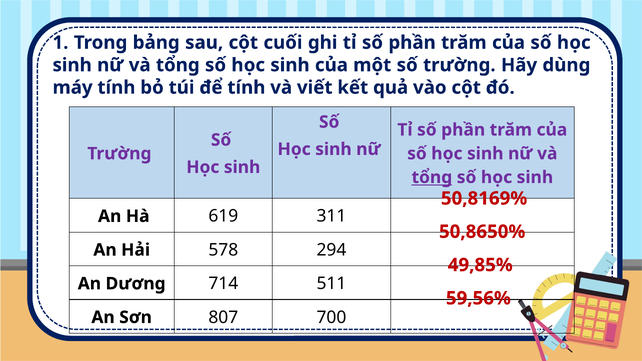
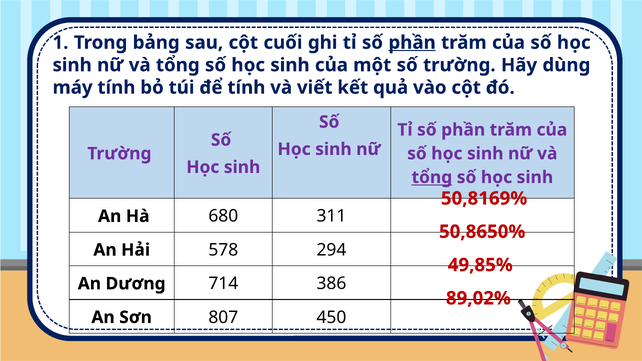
phần at (412, 43) underline: none -> present
619: 619 -> 680
511: 511 -> 386
59,56%: 59,56% -> 89,02%
700: 700 -> 450
